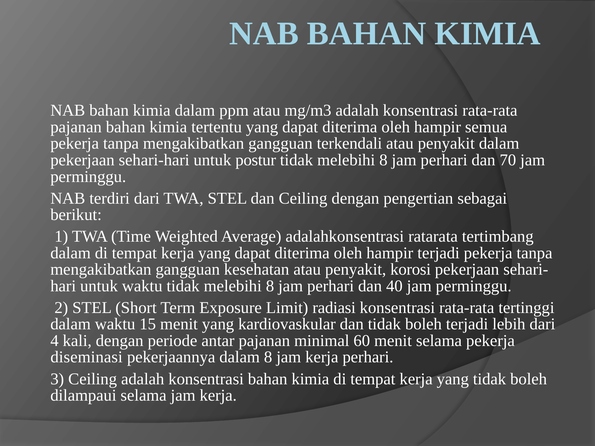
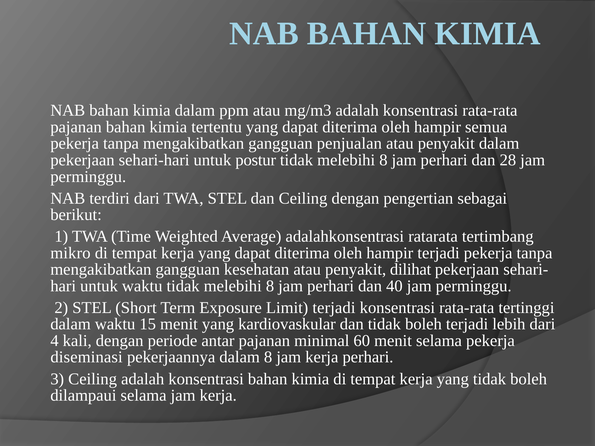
terkendali: terkendali -> penjualan
70: 70 -> 28
dalam at (71, 253): dalam -> mikro
korosi: korosi -> dilihat
Limit radiasi: radiasi -> terjadi
